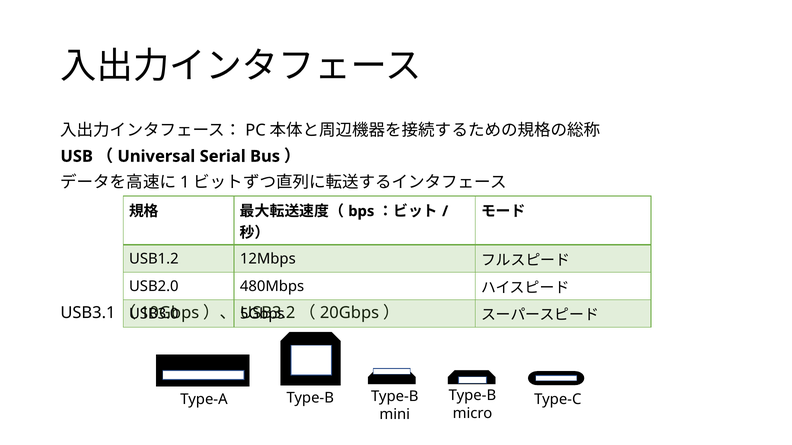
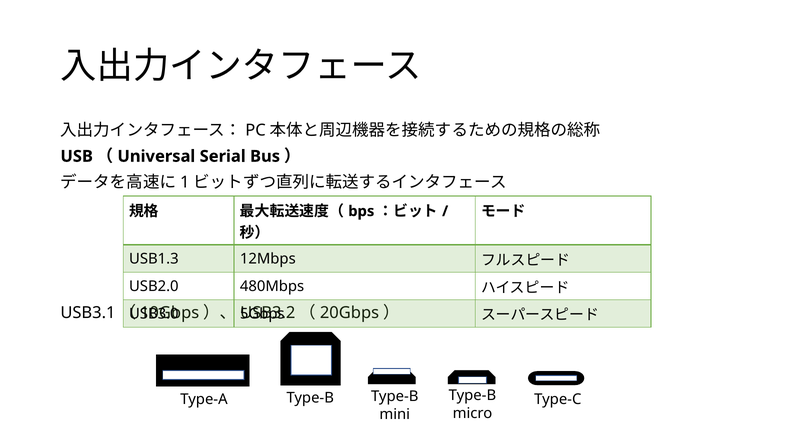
USB1.2: USB1.2 -> USB1.3
